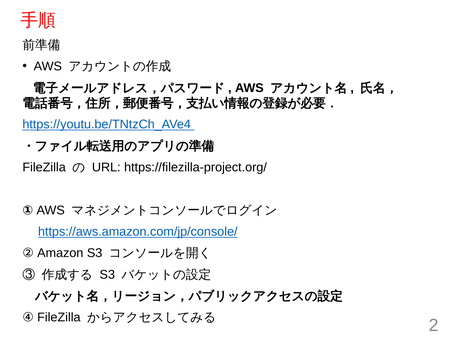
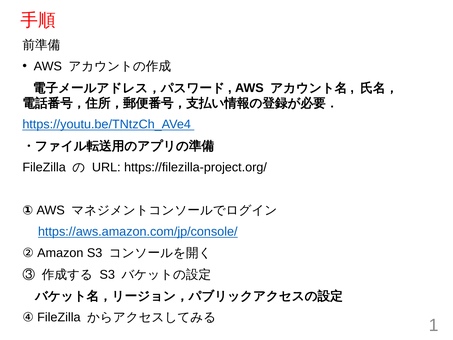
2: 2 -> 1
